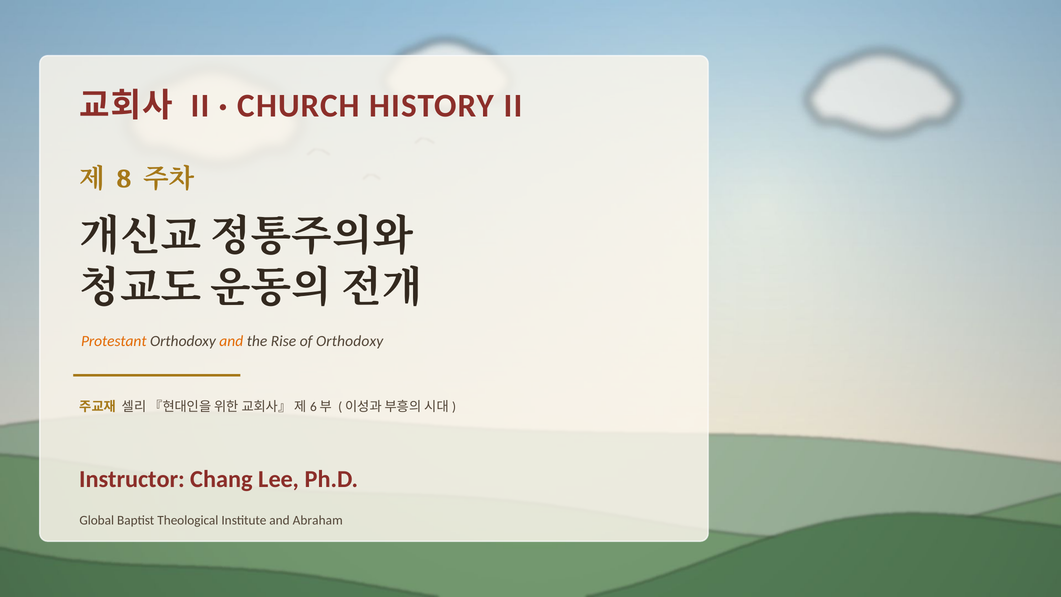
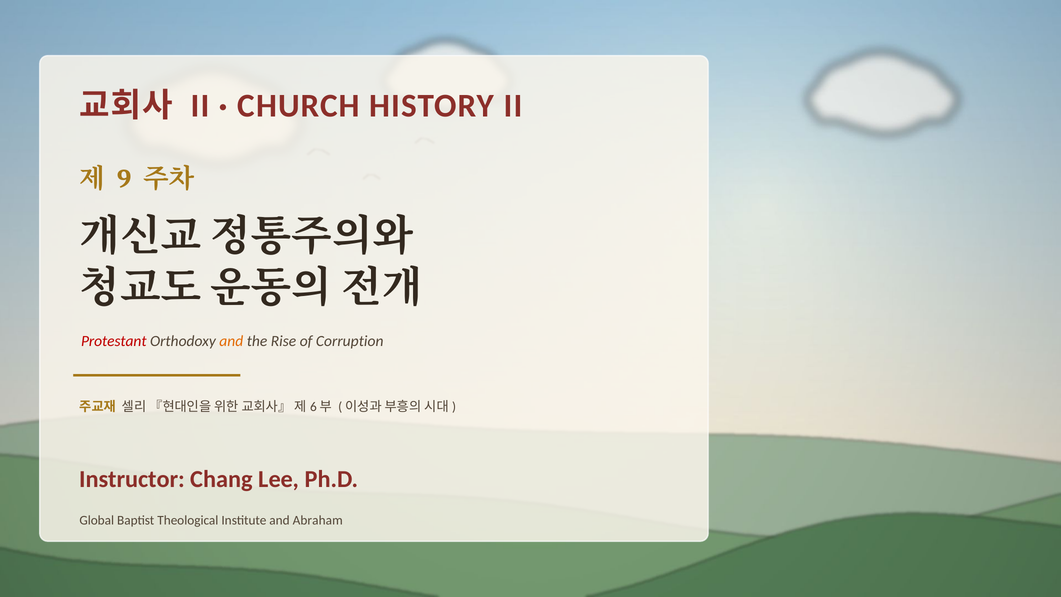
8: 8 -> 9
Protestant colour: orange -> red
of Orthodoxy: Orthodoxy -> Corruption
